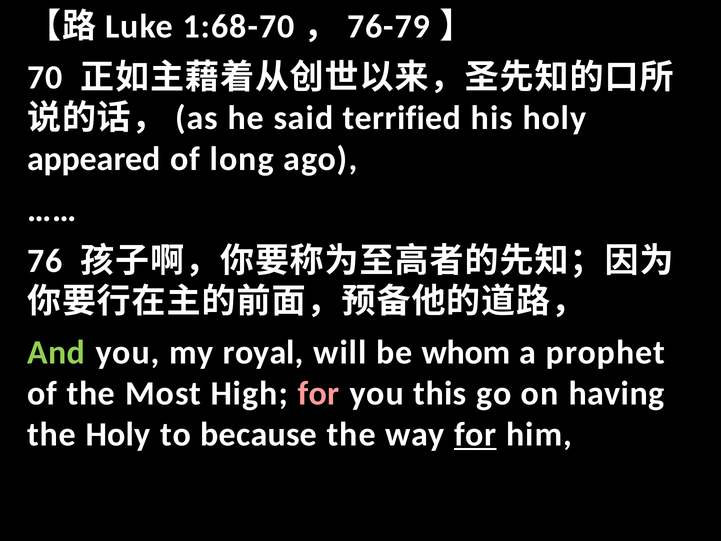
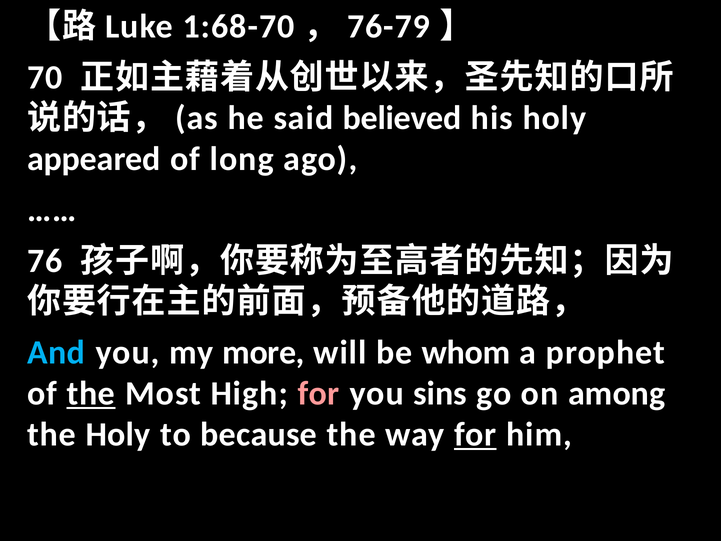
terrified: terrified -> believed
And colour: light green -> light blue
royal: royal -> more
the at (91, 393) underline: none -> present
this: this -> sins
having: having -> among
